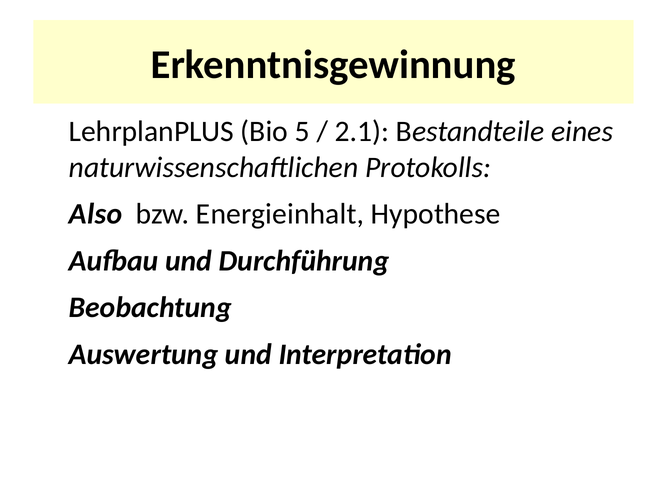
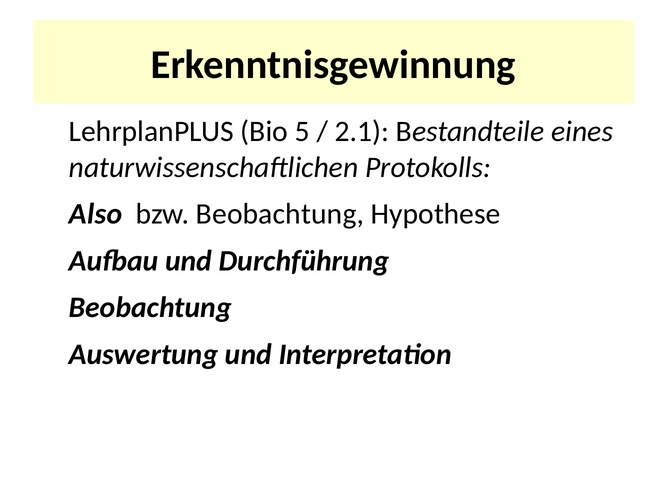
bzw Energieinhalt: Energieinhalt -> Beobachtung
